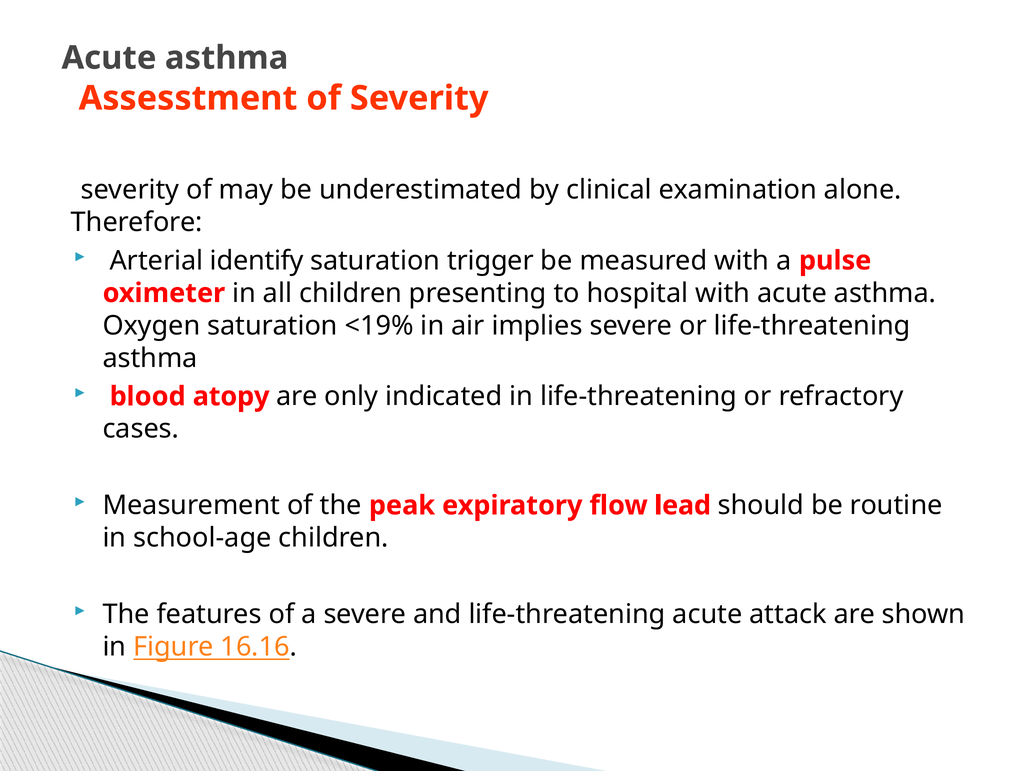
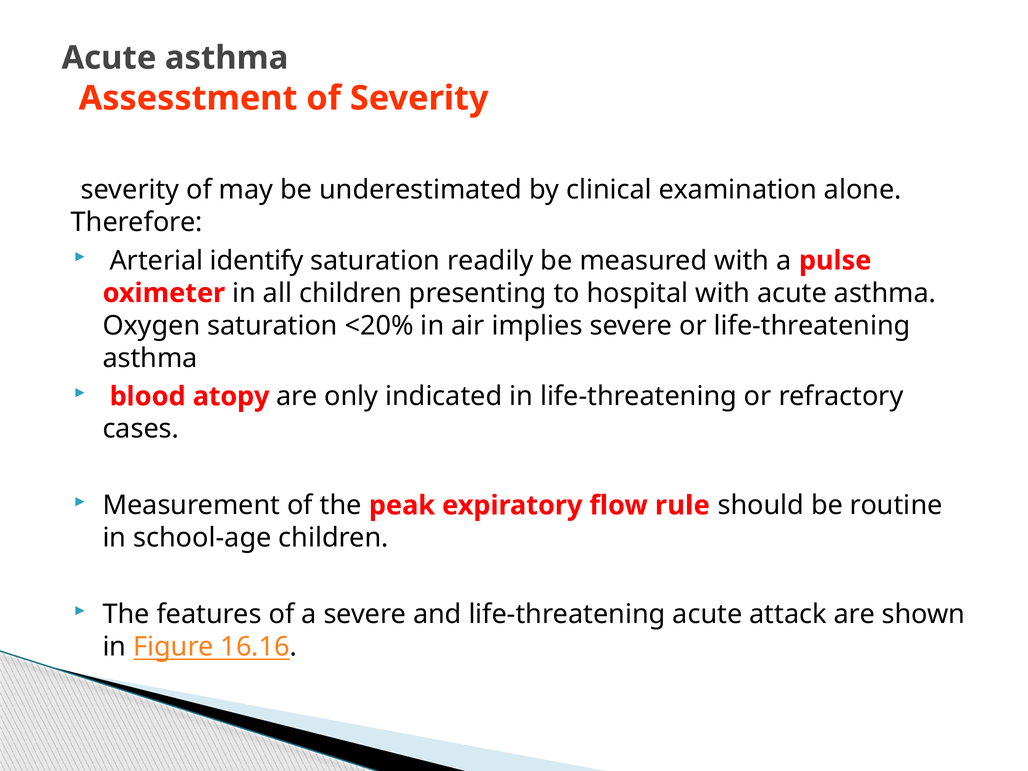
trigger: trigger -> readily
<19%: <19% -> <20%
lead: lead -> rule
